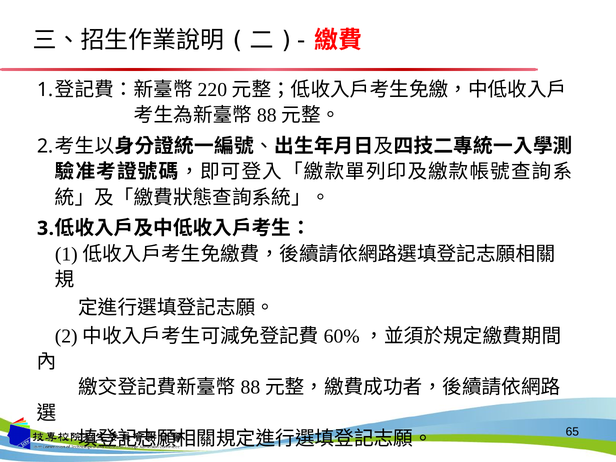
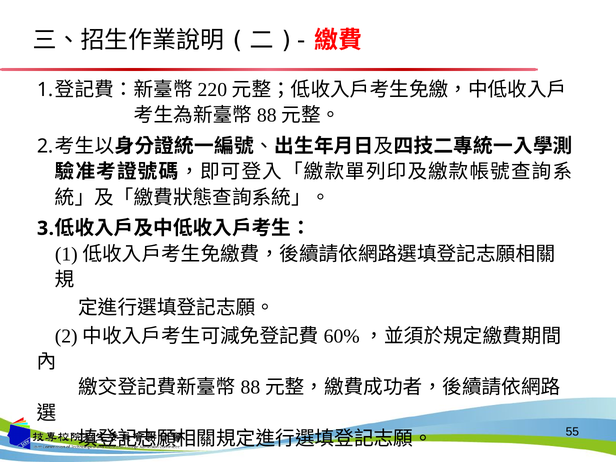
65: 65 -> 55
